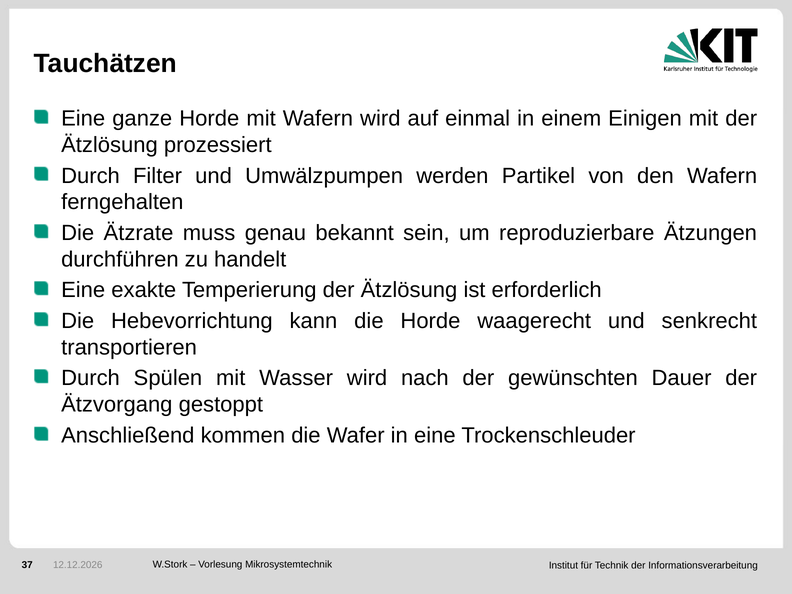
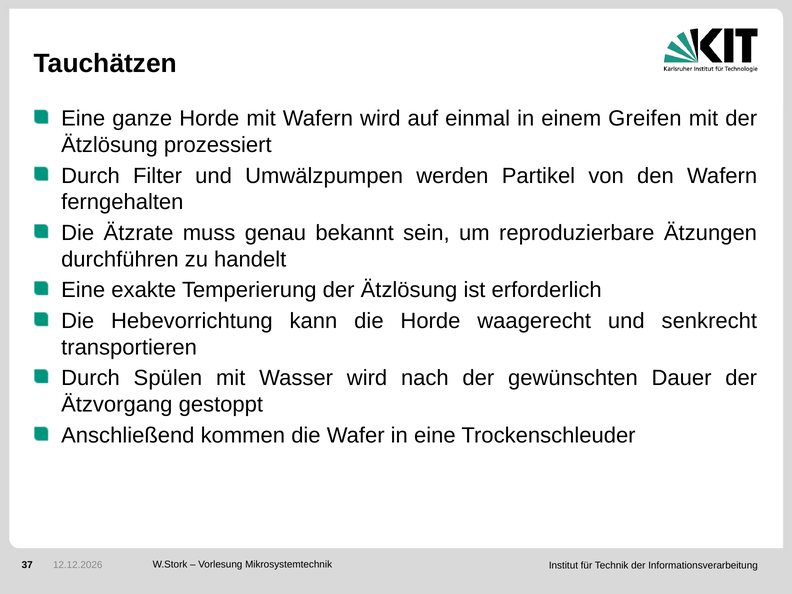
Einigen: Einigen -> Greifen
